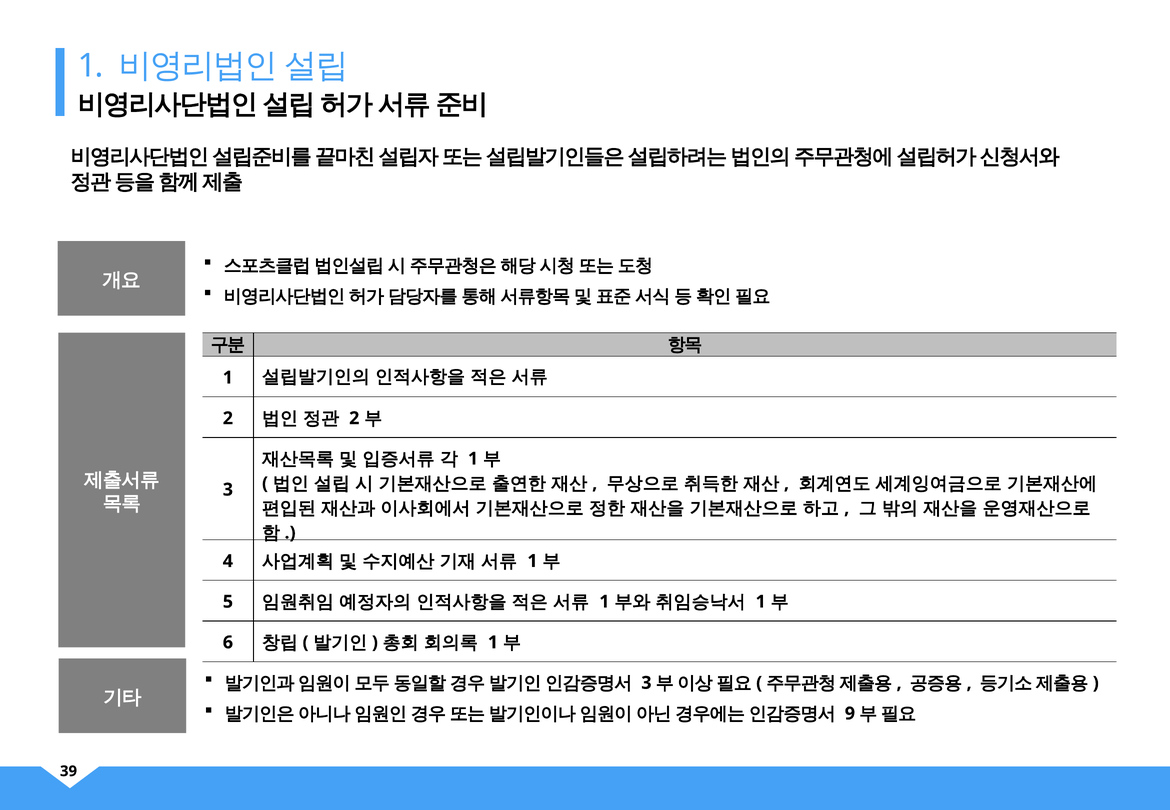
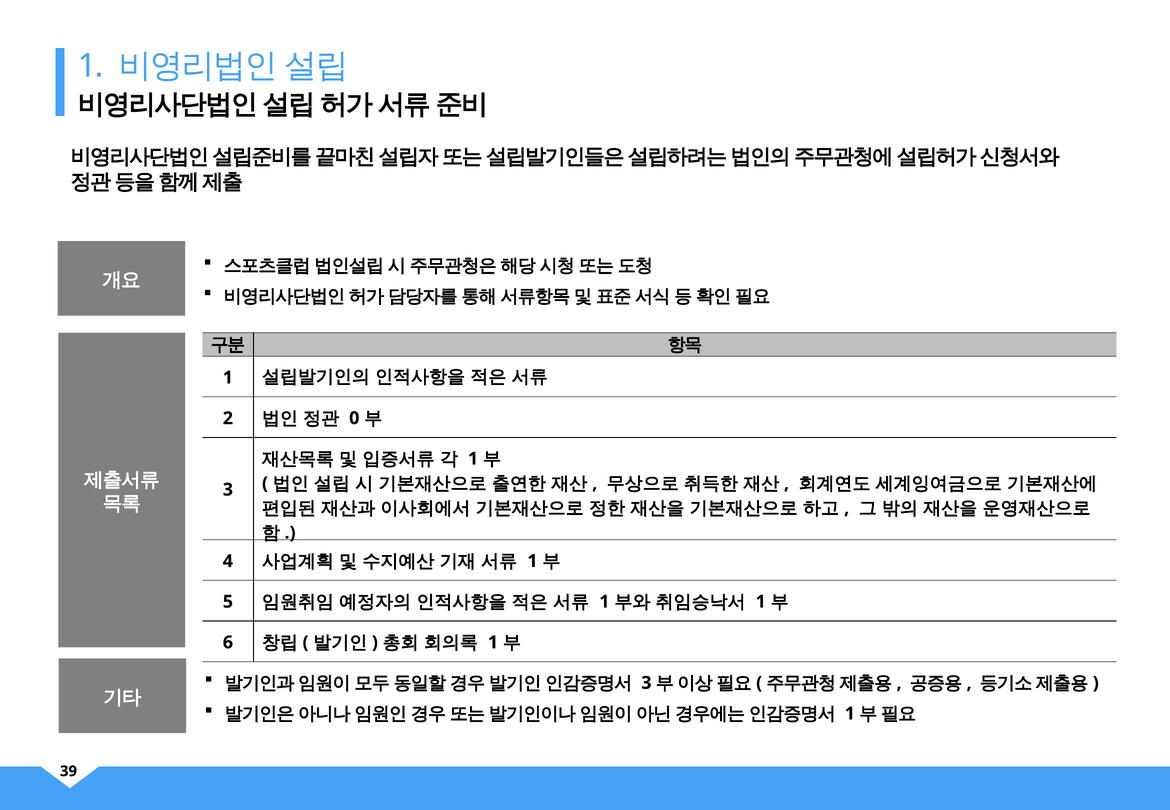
2 at (354, 418): 2 -> 0
9 at (850, 713): 9 -> 1
